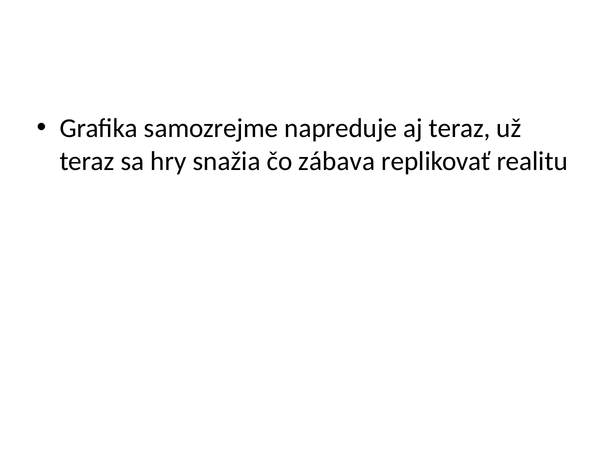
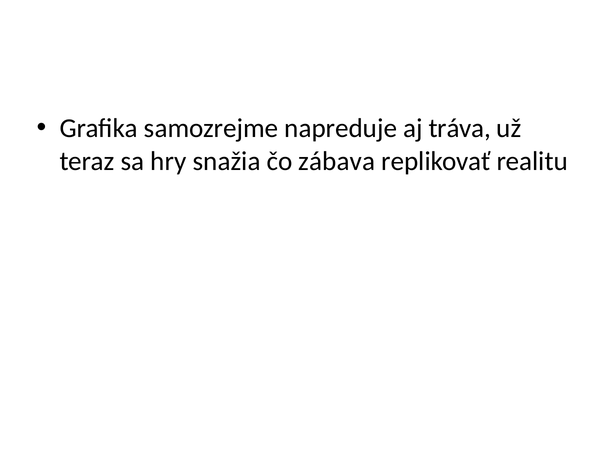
aj teraz: teraz -> tráva
